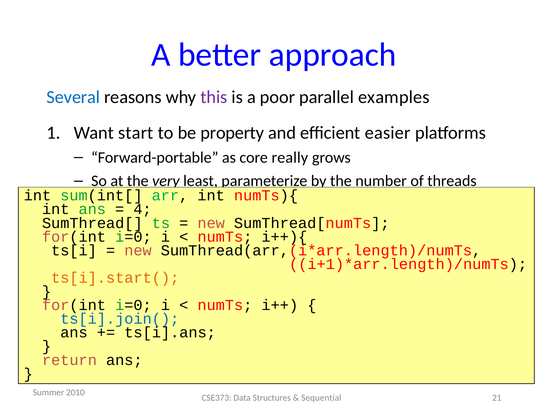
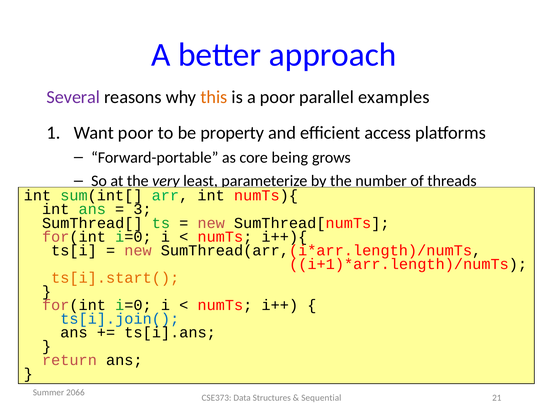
Several colour: blue -> purple
this colour: purple -> orange
Want start: start -> poor
easier: easier -> access
really: really -> being
4: 4 -> 3
2010: 2010 -> 2066
